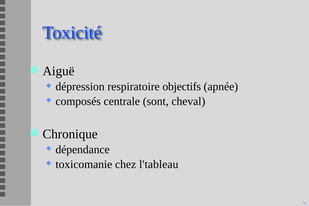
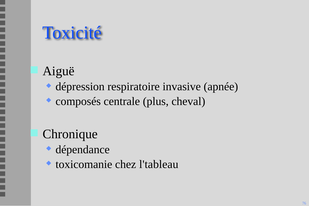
objectifs: objectifs -> invasive
sont: sont -> plus
